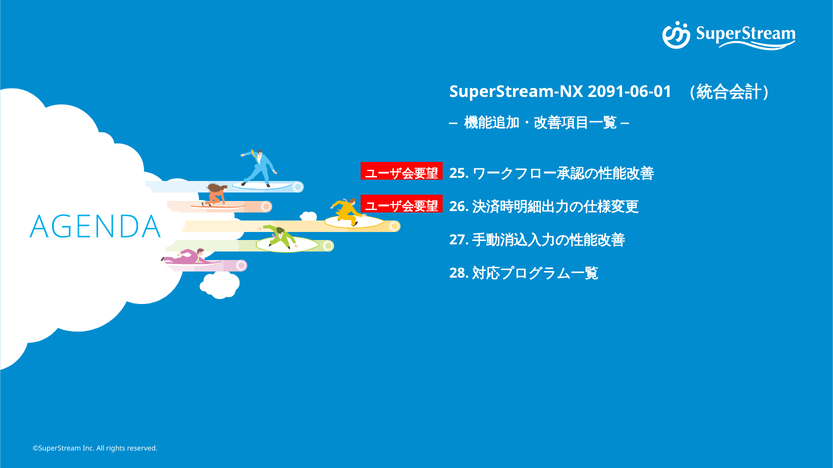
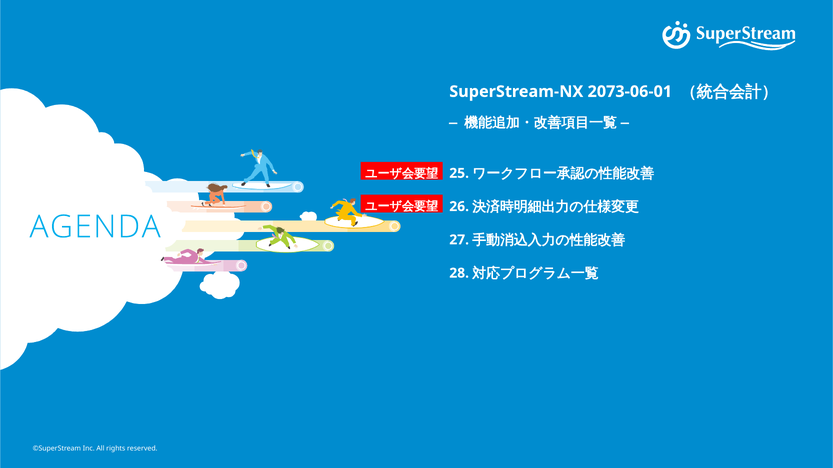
2091-06-01: 2091-06-01 -> 2073-06-01
